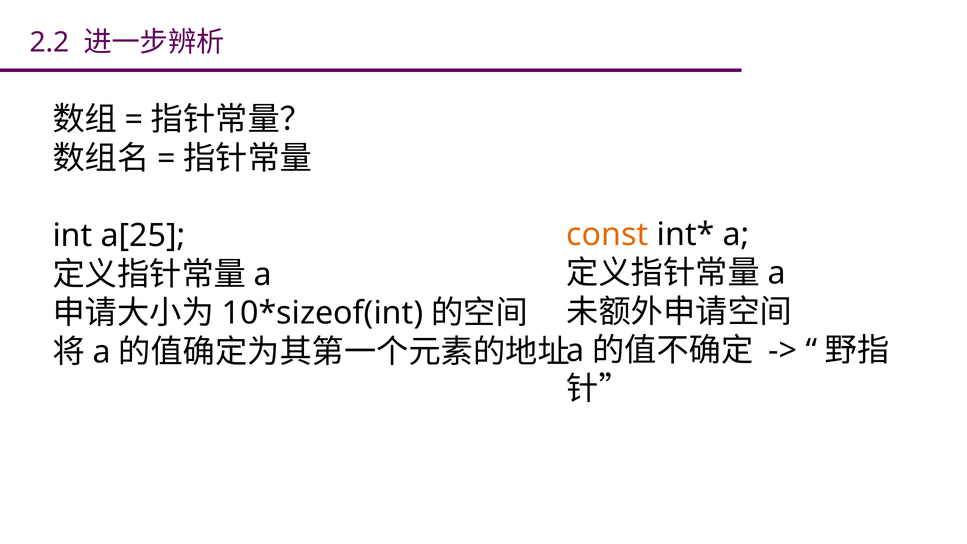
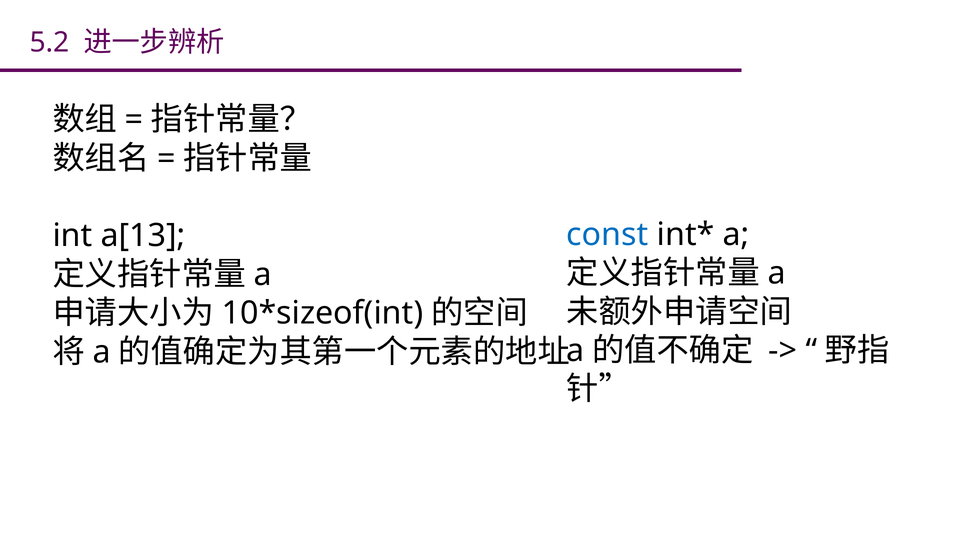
2.2: 2.2 -> 5.2
const colour: orange -> blue
a[25: a[25 -> a[13
